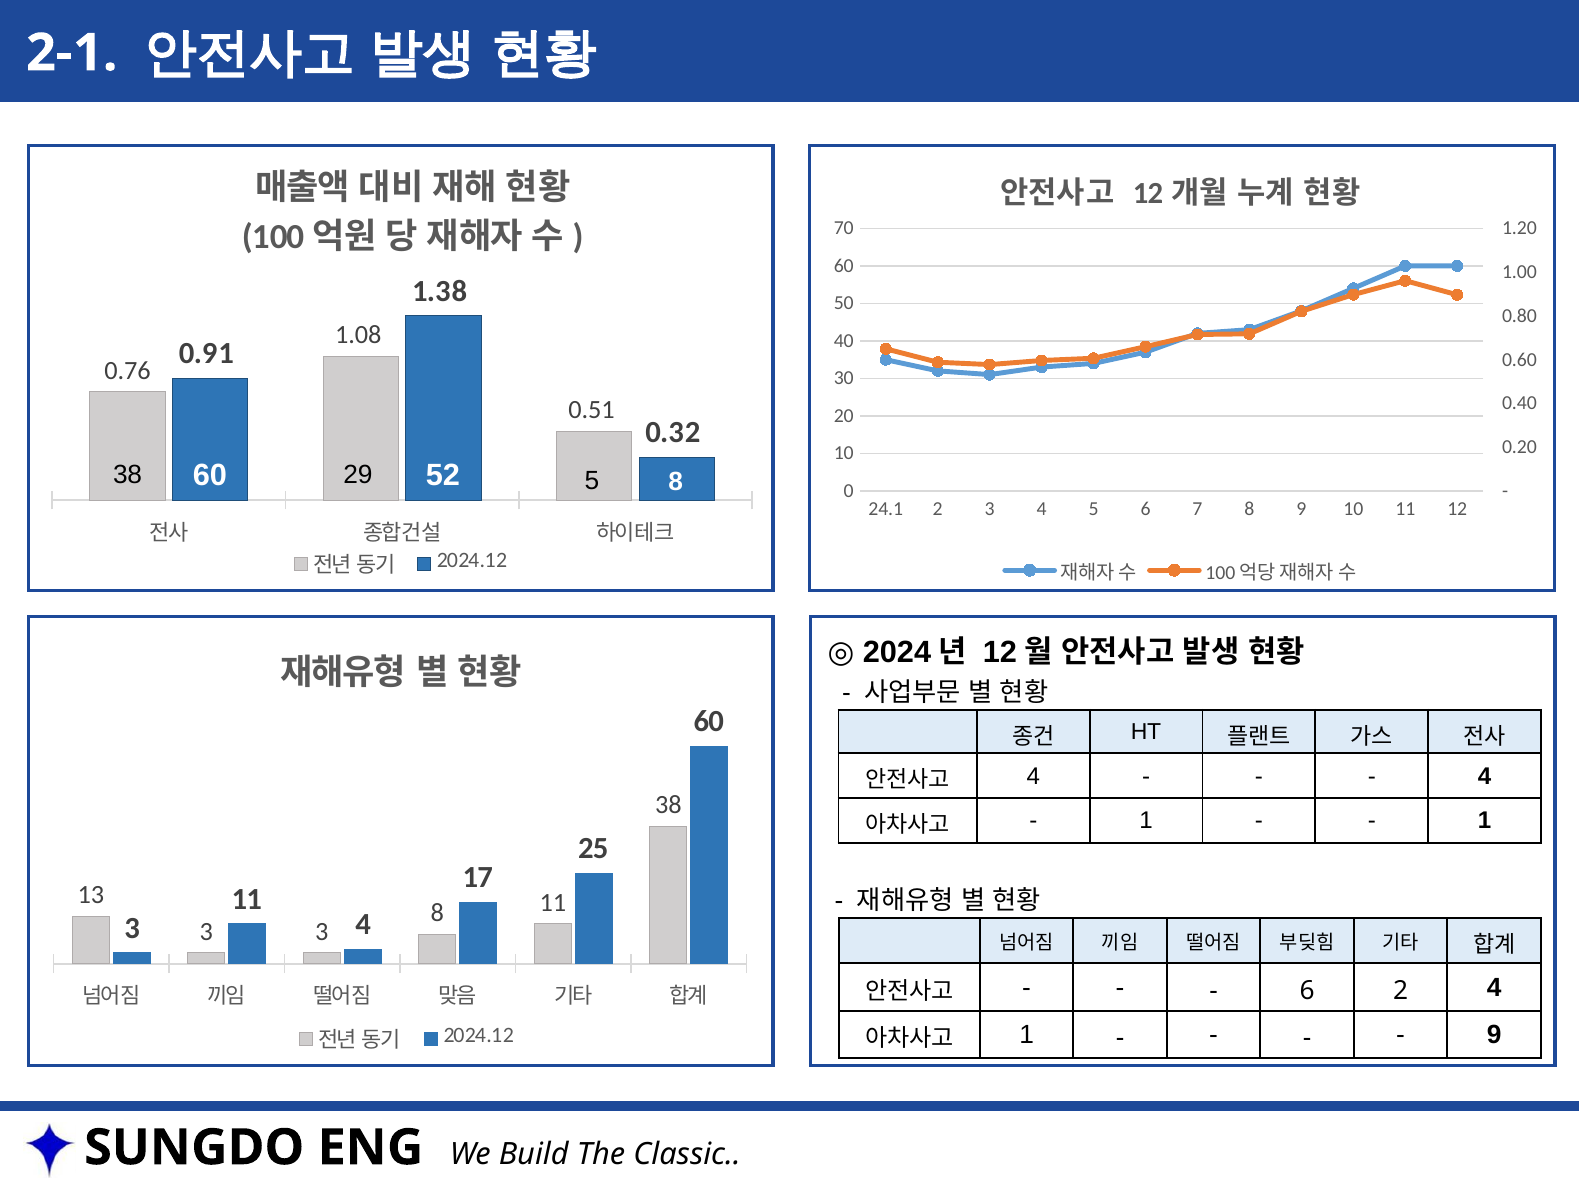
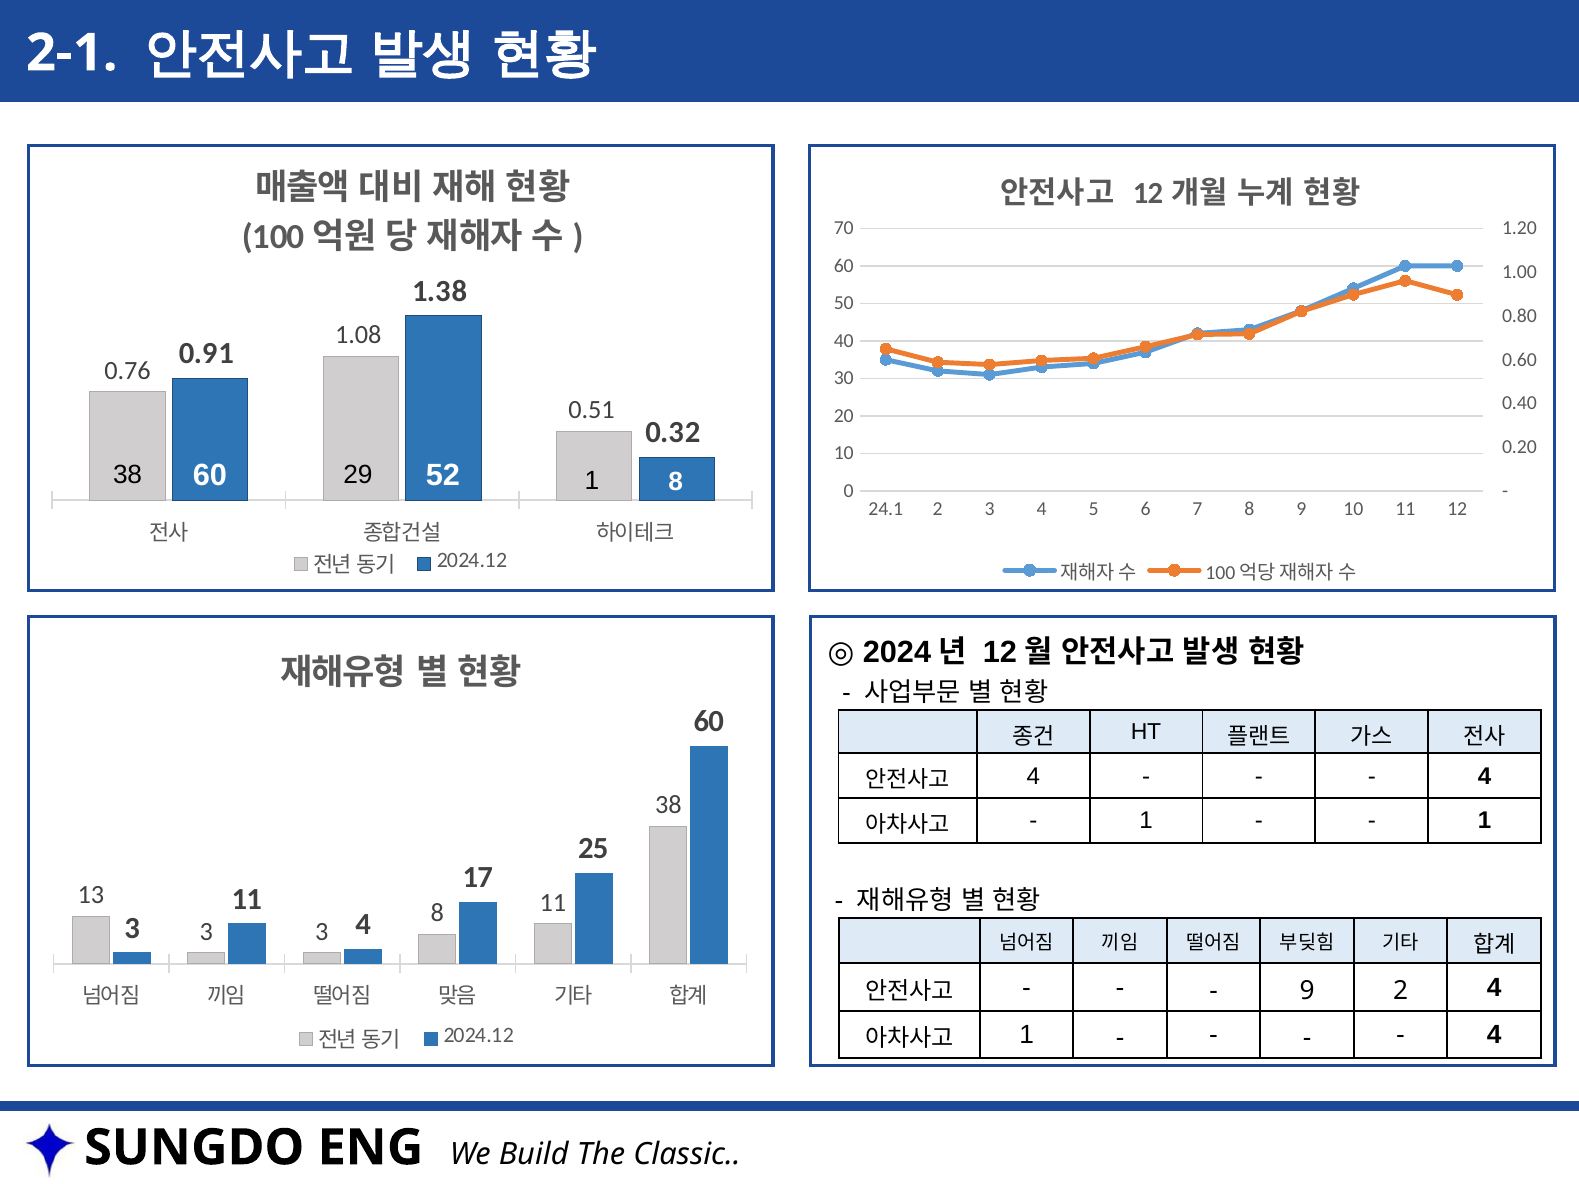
60 5: 5 -> 1
6 at (1307, 991): 6 -> 9
9 at (1494, 1035): 9 -> 4
